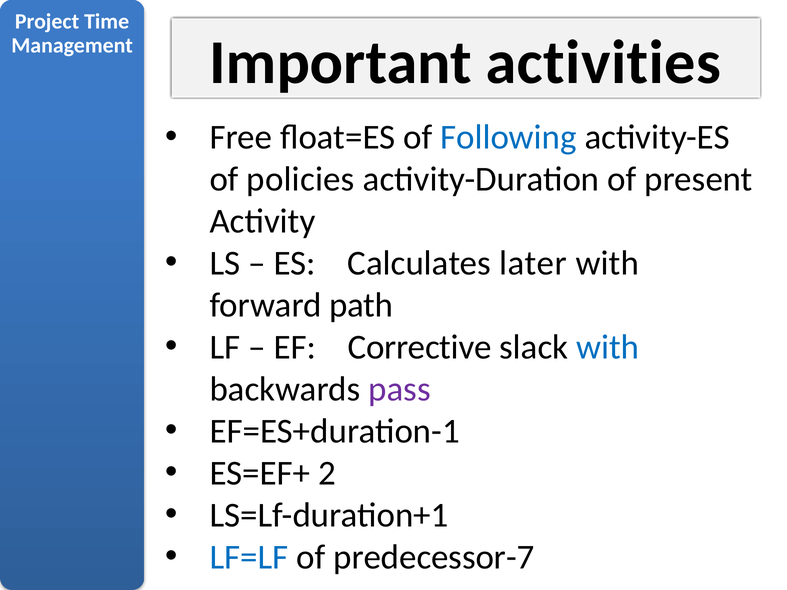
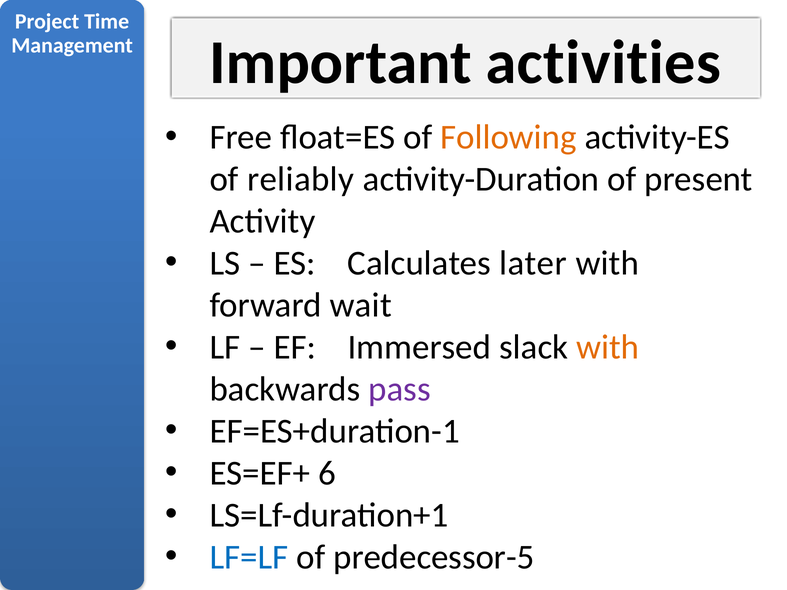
Following colour: blue -> orange
policies: policies -> reliably
path: path -> wait
Corrective: Corrective -> Immersed
with at (608, 347) colour: blue -> orange
2: 2 -> 6
predecessor-7: predecessor-7 -> predecessor-5
